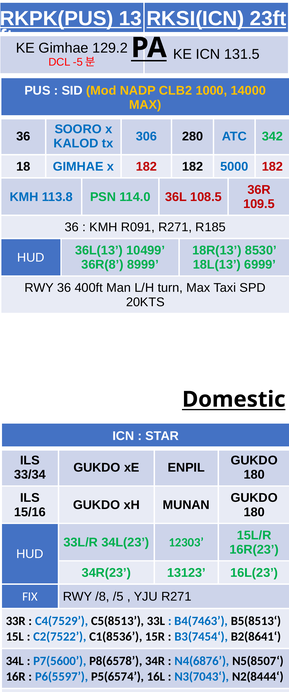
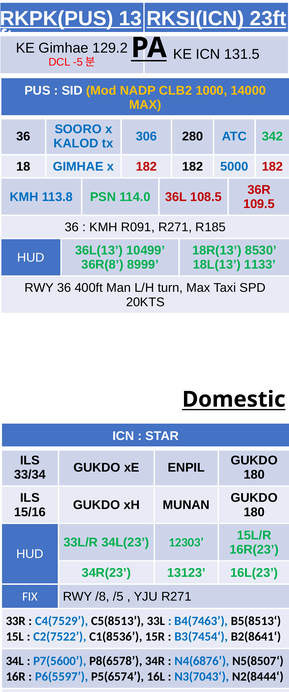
6999: 6999 -> 1133
